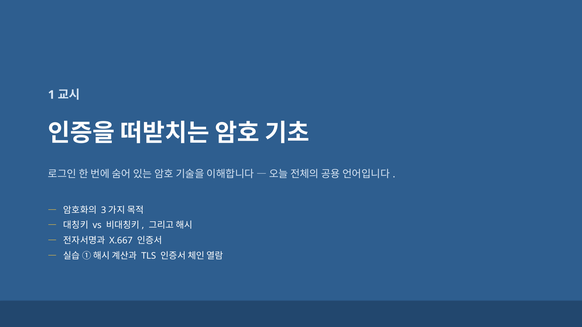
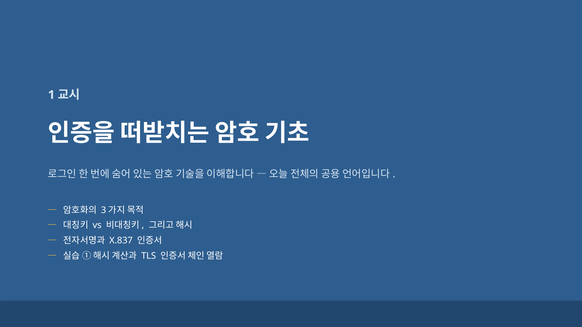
X.667: X.667 -> X.837
